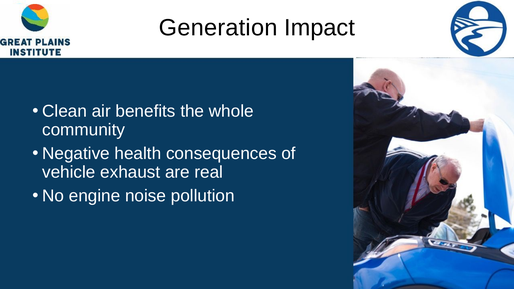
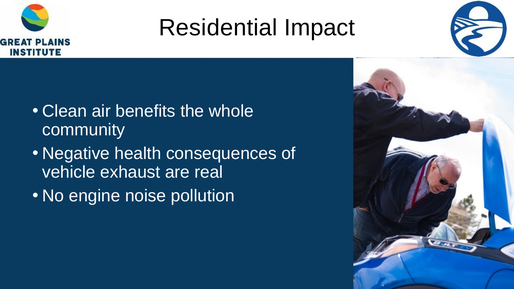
Generation: Generation -> Residential
